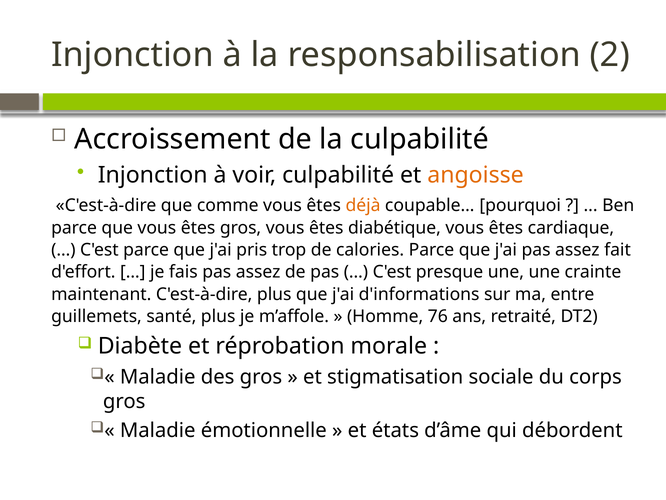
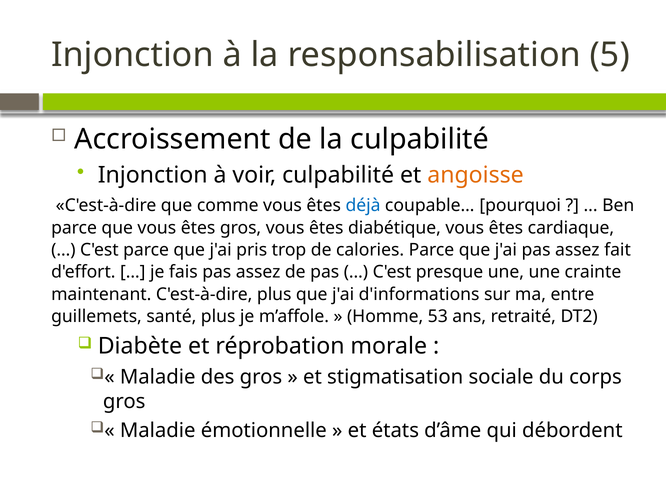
2: 2 -> 5
déjà colour: orange -> blue
76: 76 -> 53
